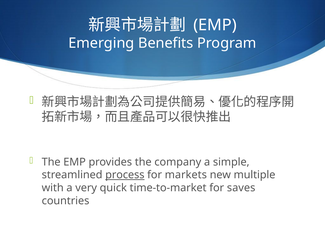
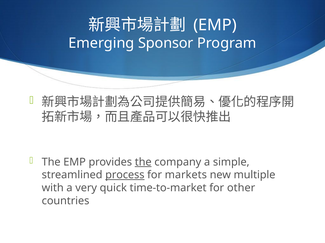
Benefits: Benefits -> Sponsor
the at (143, 162) underline: none -> present
saves: saves -> other
